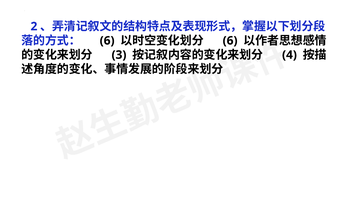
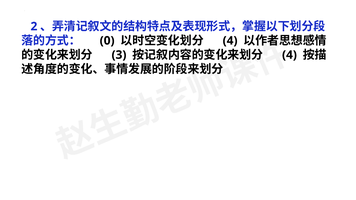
6 at (107, 41): 6 -> 0
6 at (230, 41): 6 -> 4
